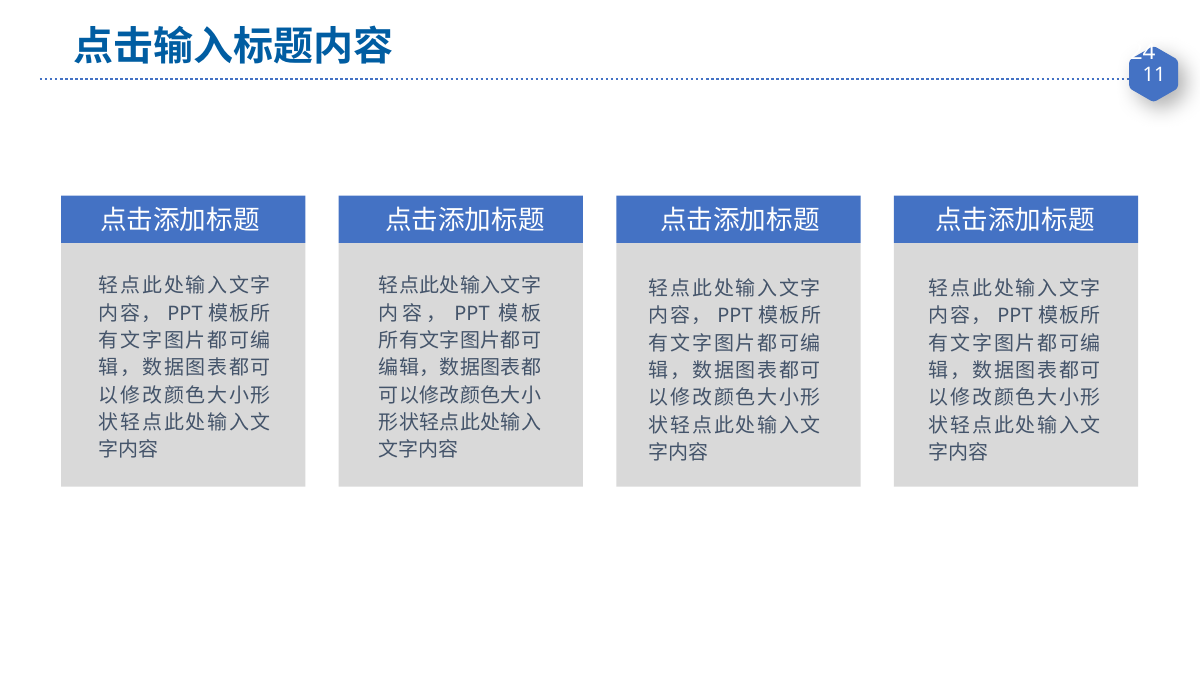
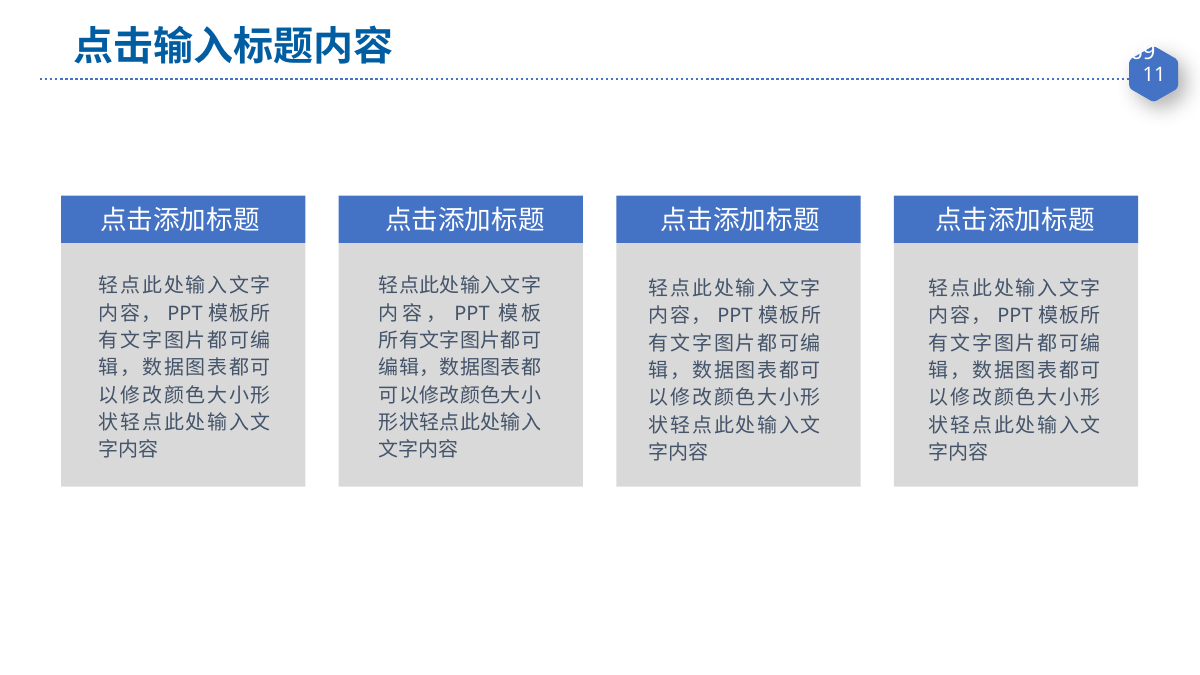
24: 24 -> 69
